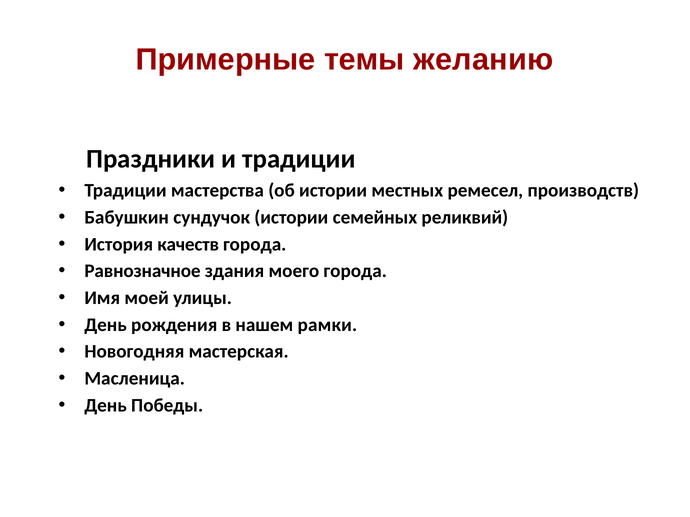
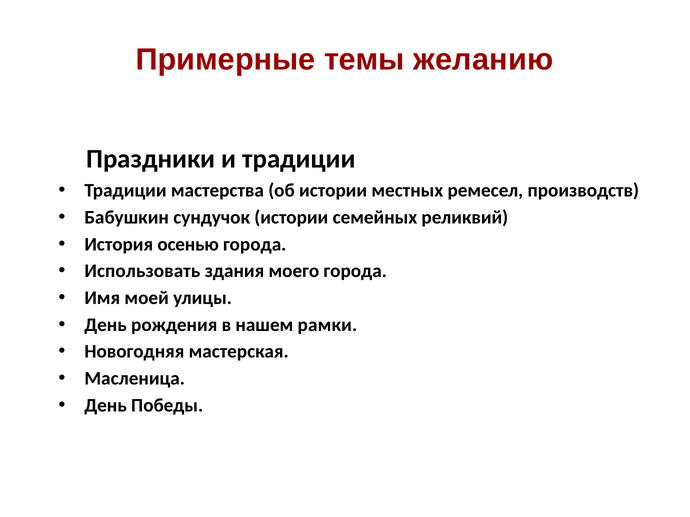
качеств: качеств -> осенью
Равнозначное: Равнозначное -> Использовать
